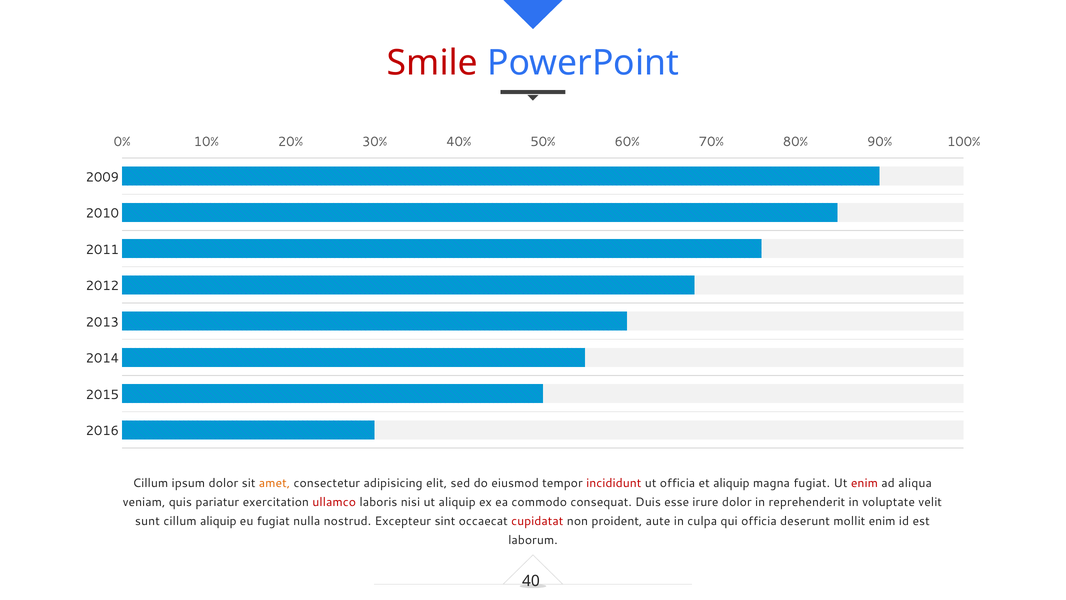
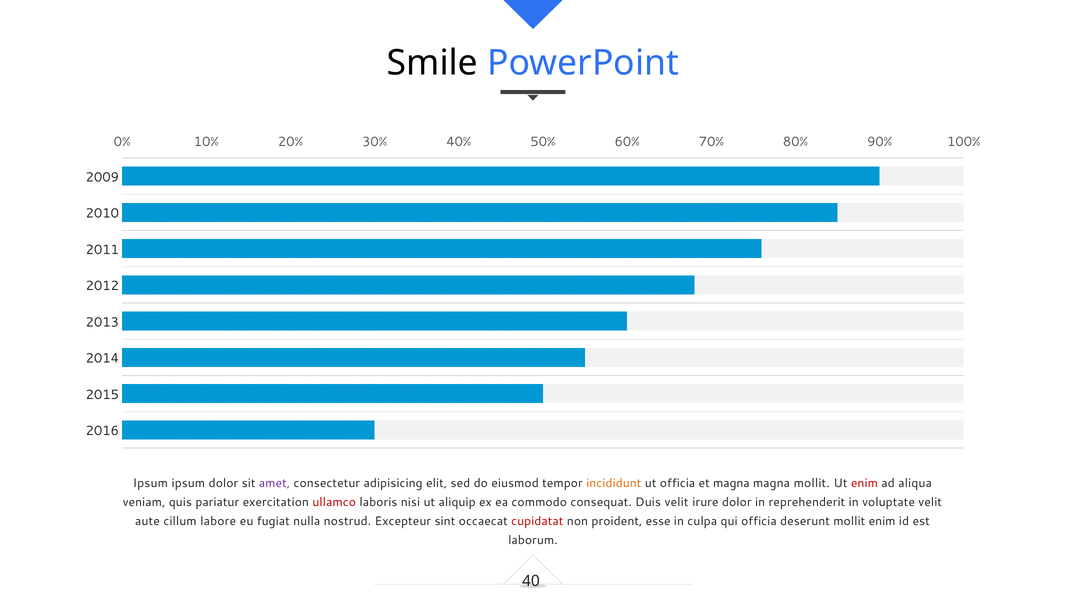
Smile colour: red -> black
Cillum at (150, 483): Cillum -> Ipsum
amet colour: orange -> purple
incididunt colour: red -> orange
et aliquip: aliquip -> magna
magna fugiat: fugiat -> mollit
Duis esse: esse -> velit
sunt: sunt -> aute
cillum aliquip: aliquip -> labore
aute: aute -> esse
